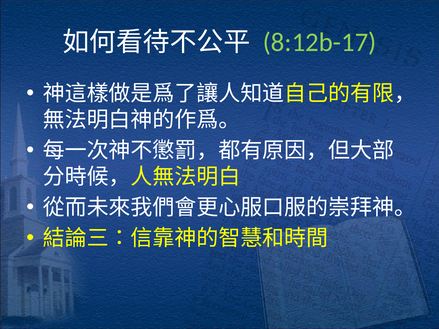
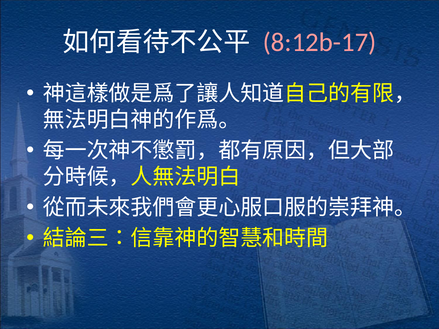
8:12b-17 colour: light green -> pink
